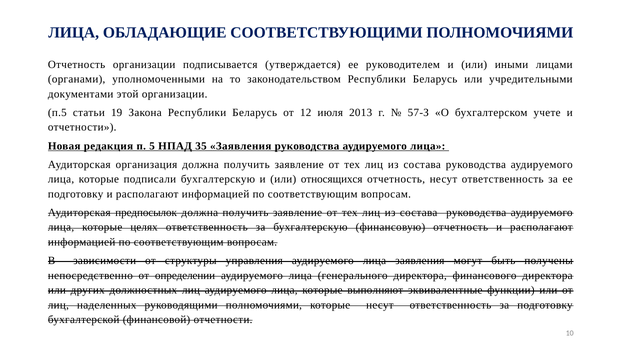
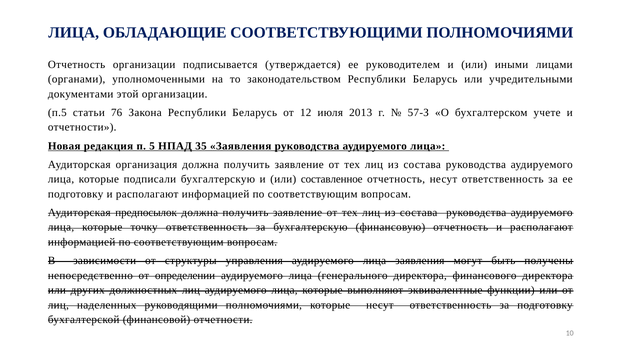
19: 19 -> 76
относящихся: относящихся -> составленное
целях: целях -> точку
